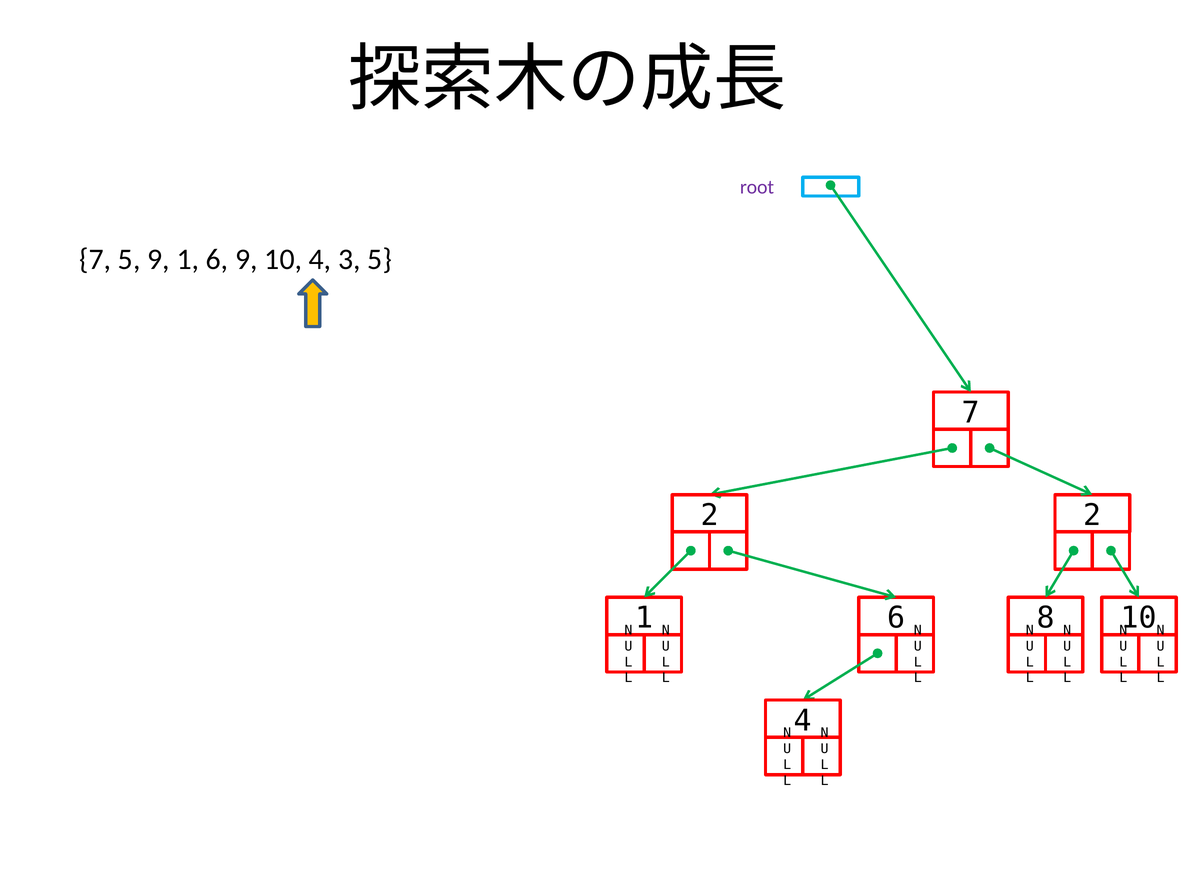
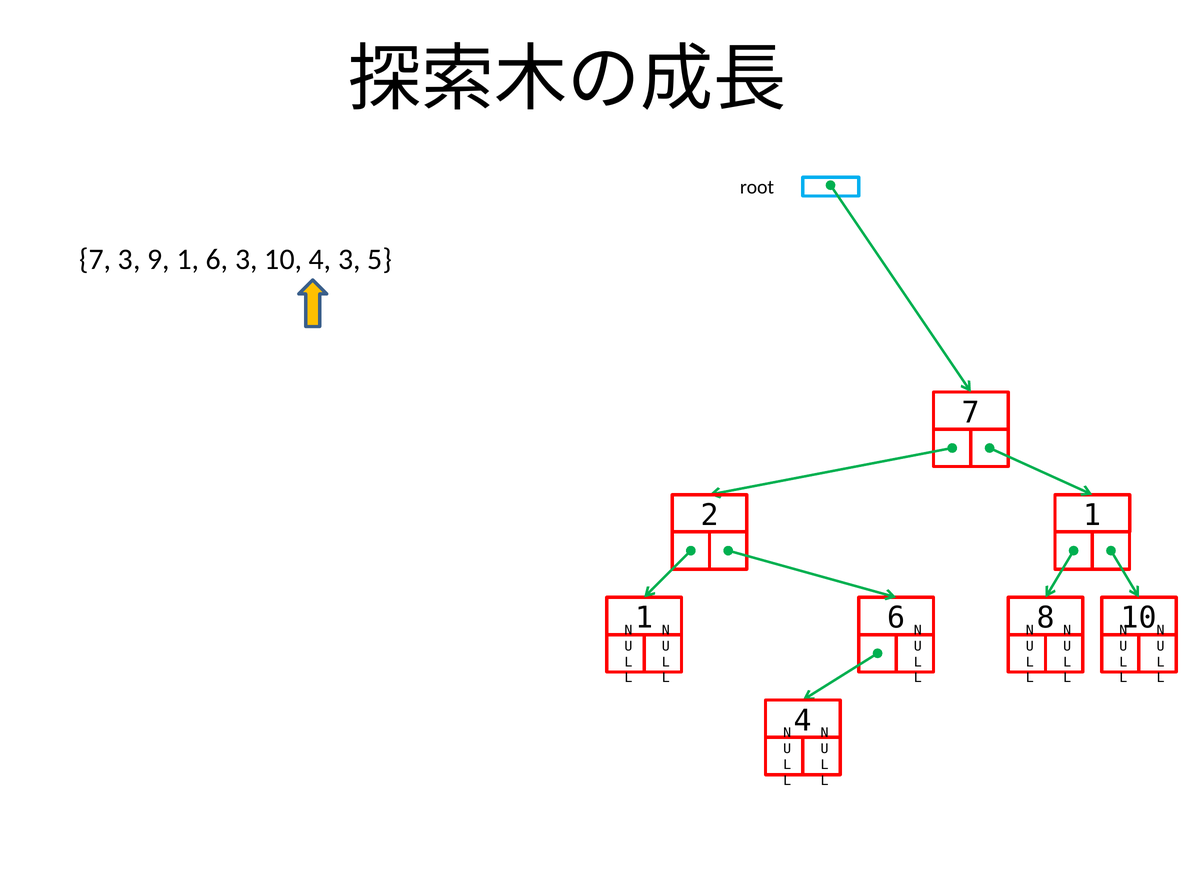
root colour: purple -> black
7 5: 5 -> 3
6 9: 9 -> 3
2 2: 2 -> 1
